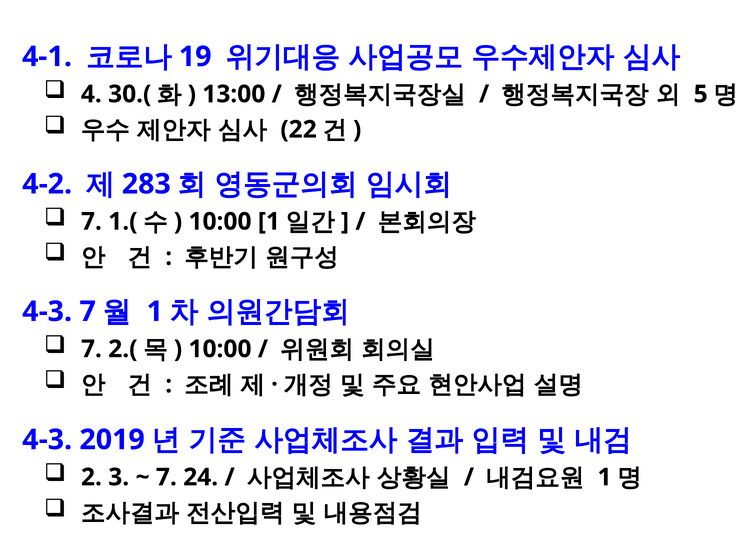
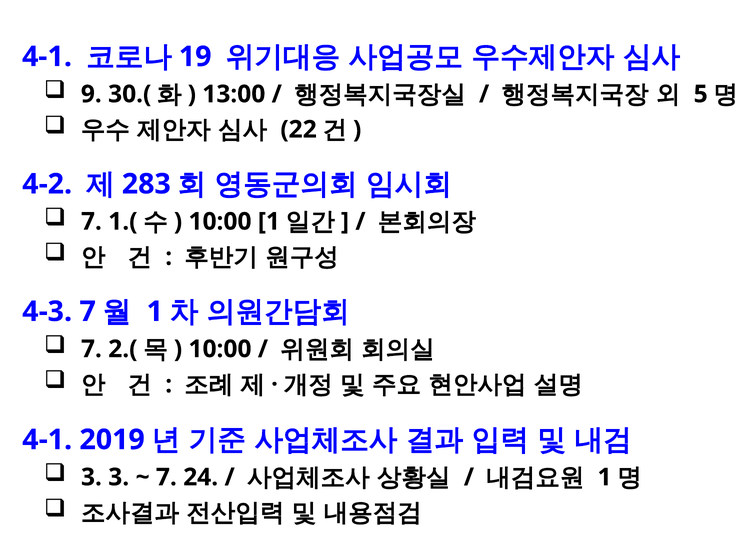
4: 4 -> 9
4-3 at (47, 440): 4-3 -> 4-1
2 at (91, 477): 2 -> 3
